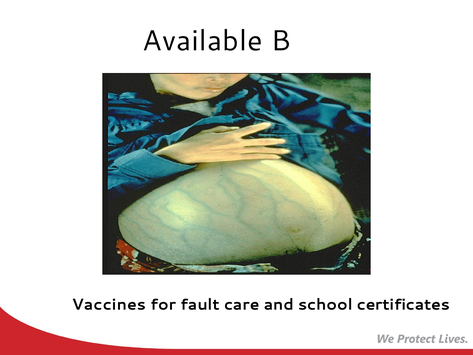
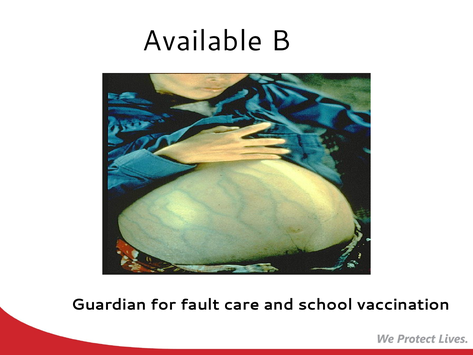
Vaccines: Vaccines -> Guardian
certificates: certificates -> vaccination
